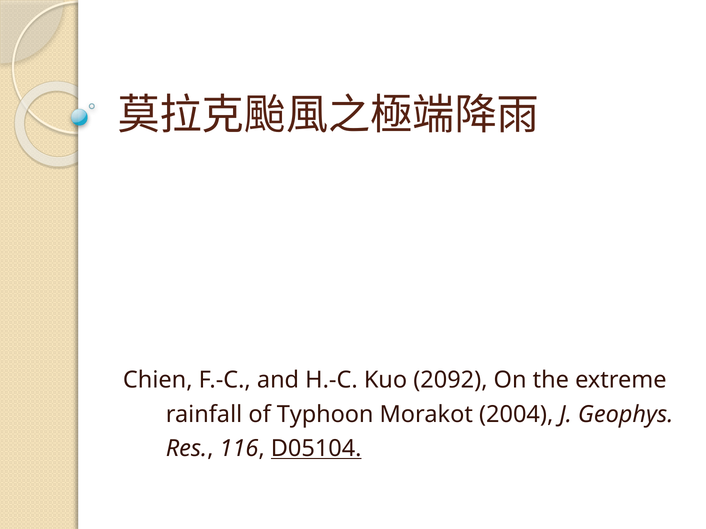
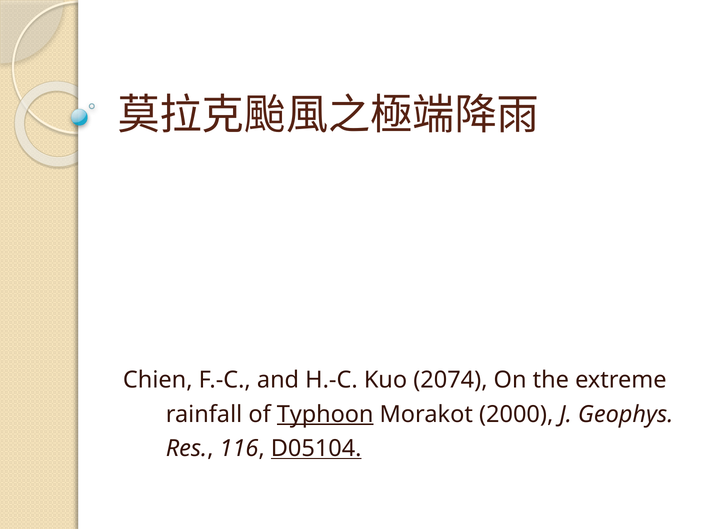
2092: 2092 -> 2074
Typhoon underline: none -> present
2004: 2004 -> 2000
